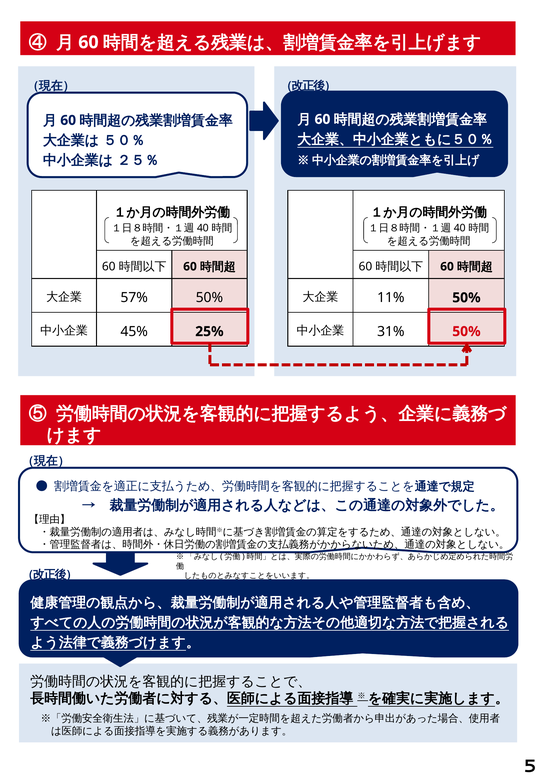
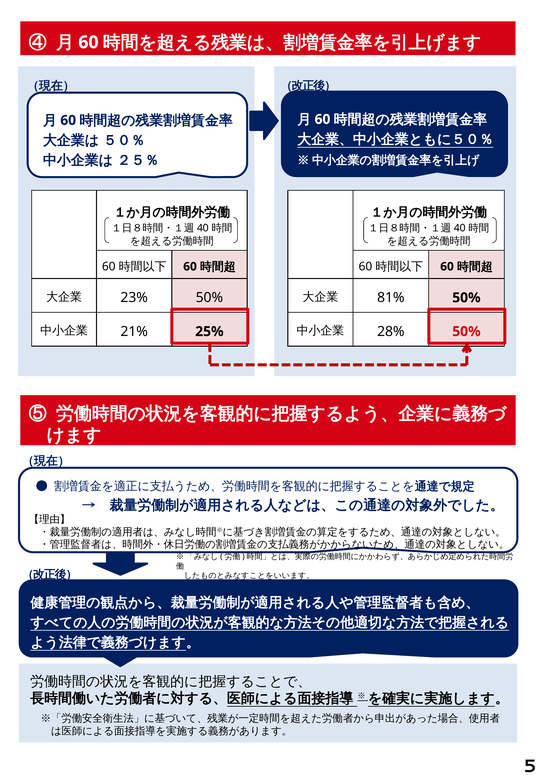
57%: 57% -> 23%
11%: 11% -> 81%
45%: 45% -> 21%
31%: 31% -> 28%
